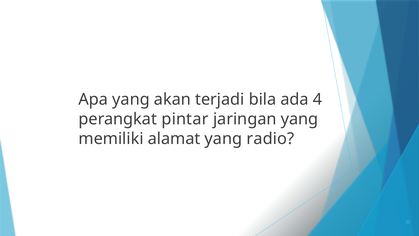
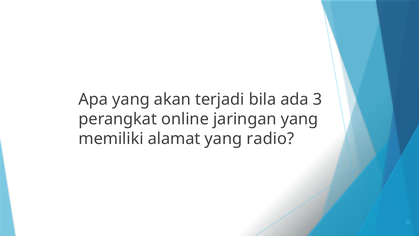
4: 4 -> 3
pintar: pintar -> online
